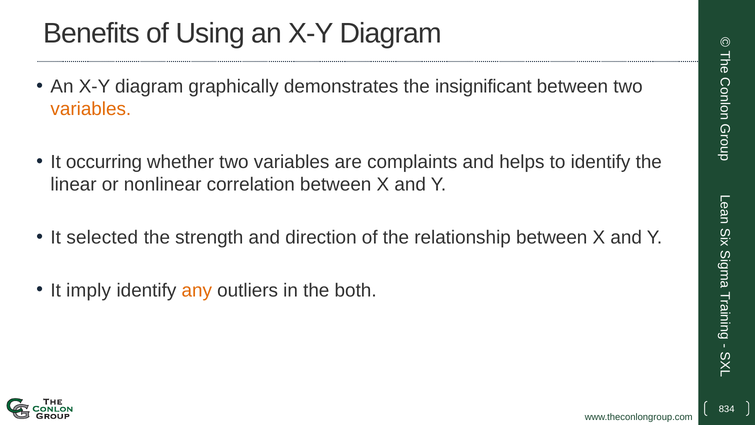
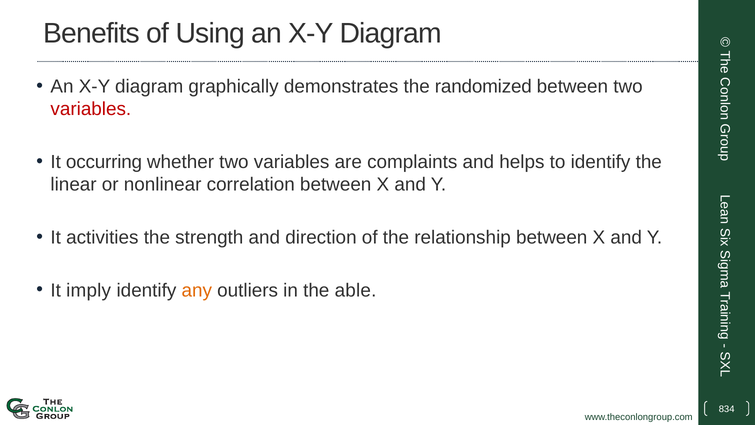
insignificant: insignificant -> randomized
variables at (91, 109) colour: orange -> red
selected: selected -> activities
both: both -> able
